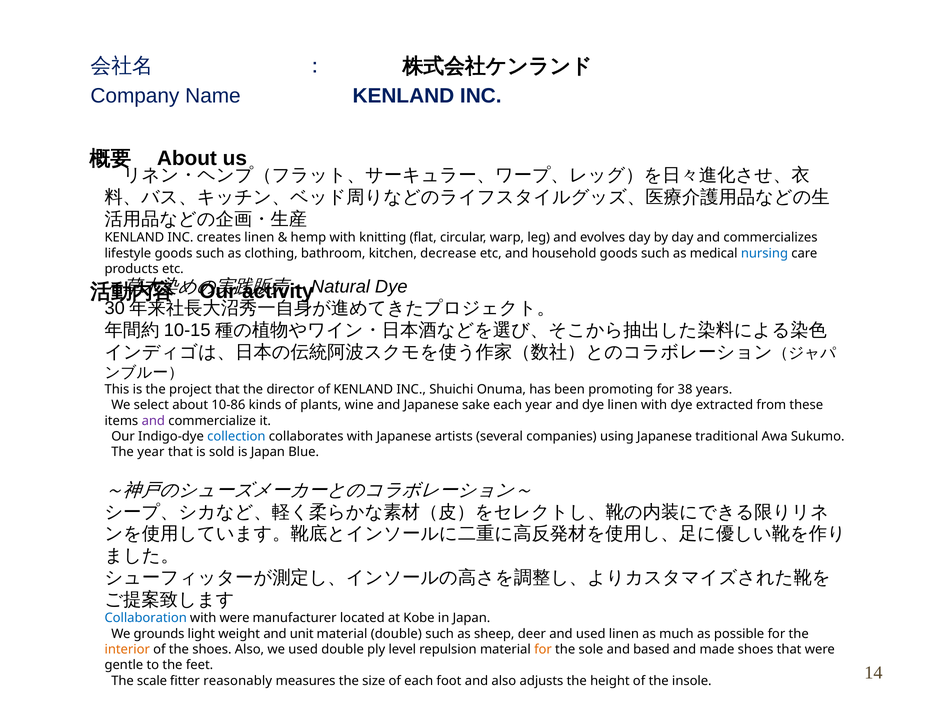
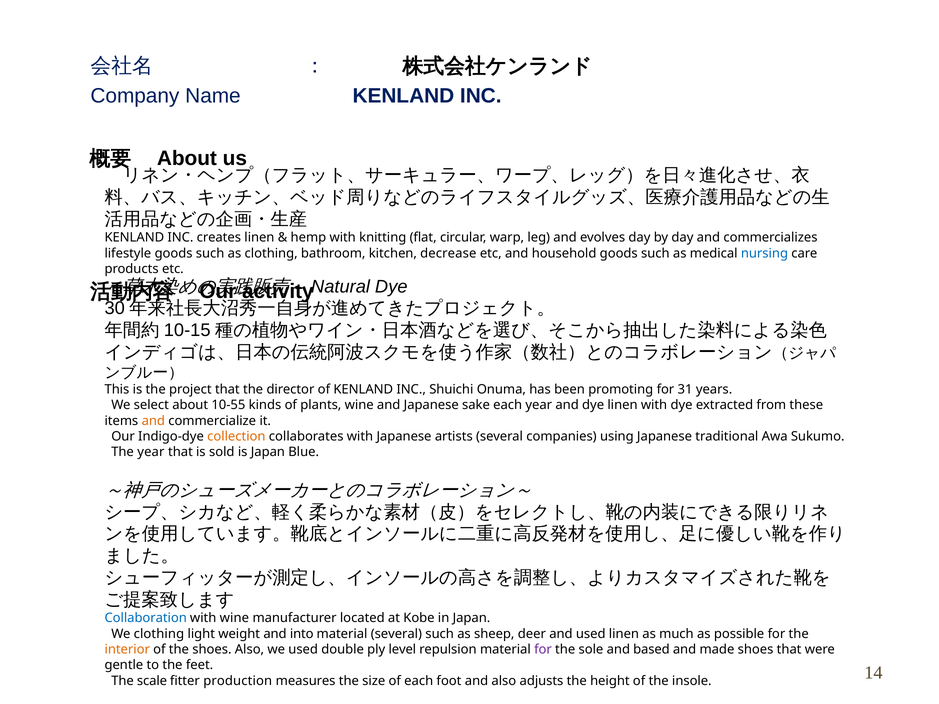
38: 38 -> 31
10-86: 10-86 -> 10-55
and at (153, 421) colour: purple -> orange
collection colour: blue -> orange
with were: were -> wine
We grounds: grounds -> clothing
unit: unit -> into
material double: double -> several
for at (543, 650) colour: orange -> purple
reasonably: reasonably -> production
